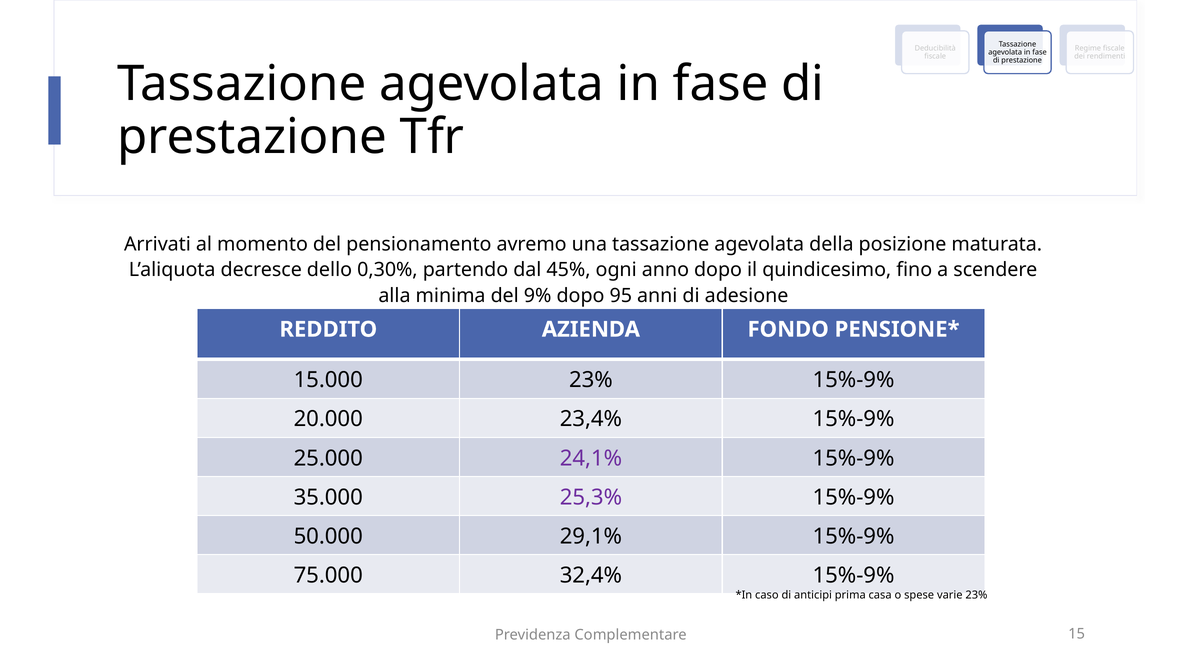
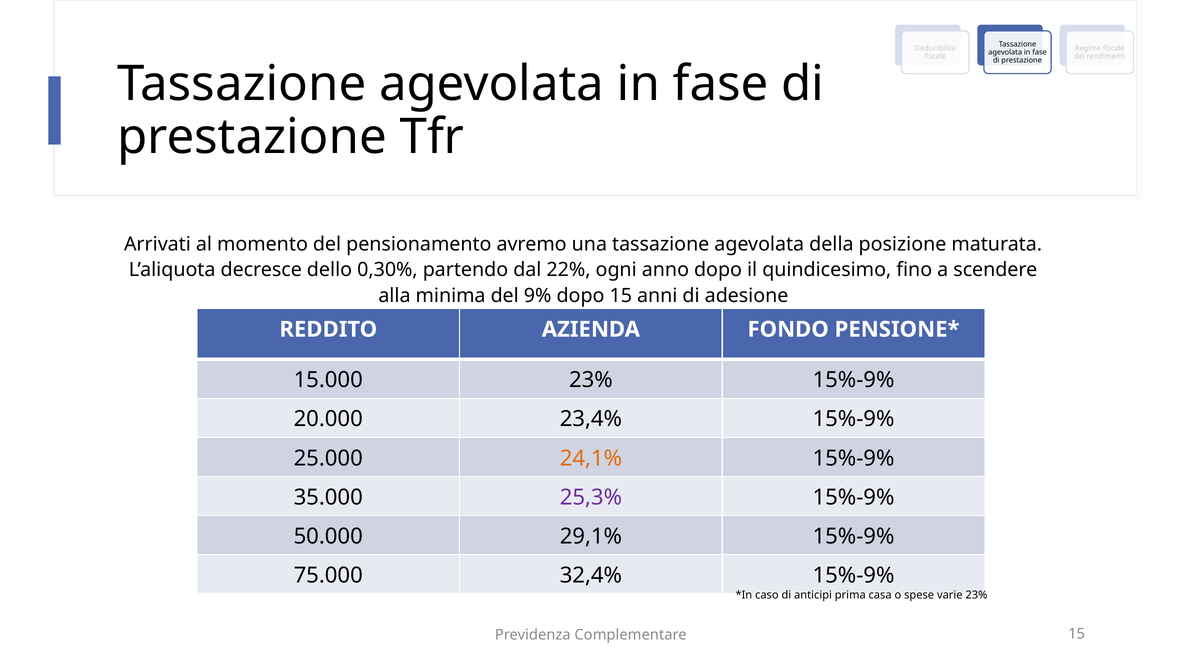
45%: 45% -> 22%
dopo 95: 95 -> 15
24,1% colour: purple -> orange
